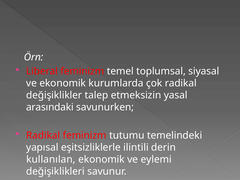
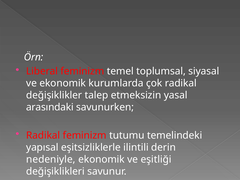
kullanılan: kullanılan -> nedeniyle
eylemi: eylemi -> eşitliği
